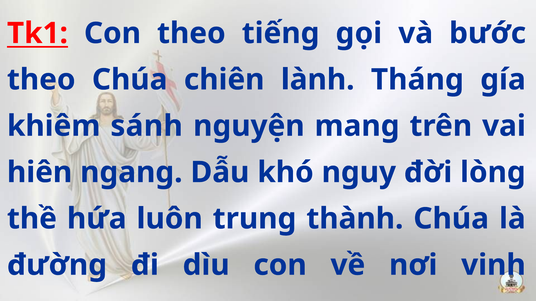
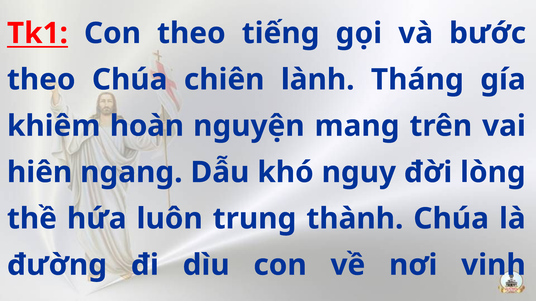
sánh: sánh -> hoàn
